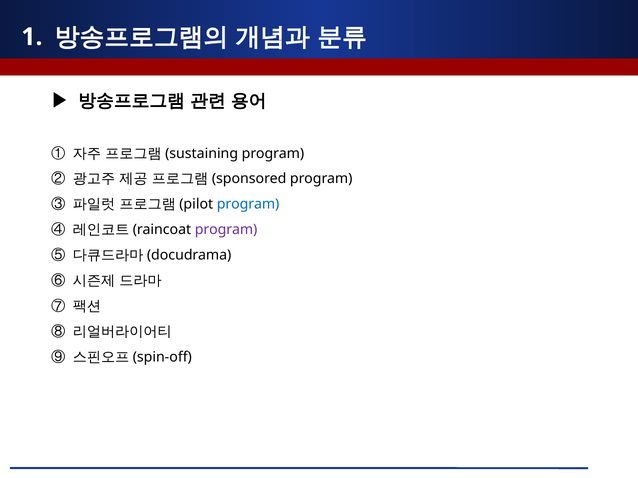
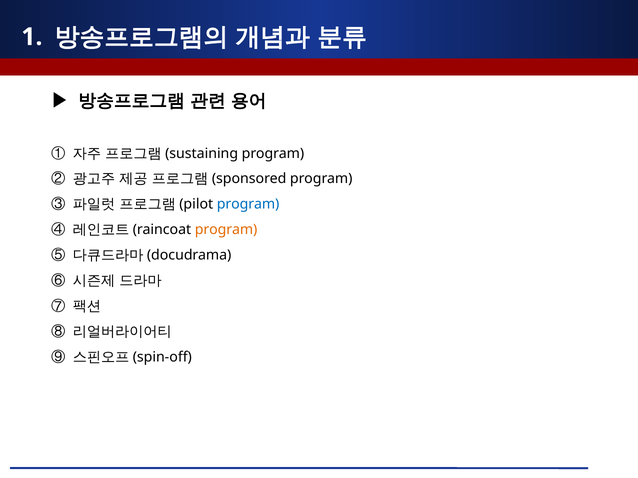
program at (226, 230) colour: purple -> orange
